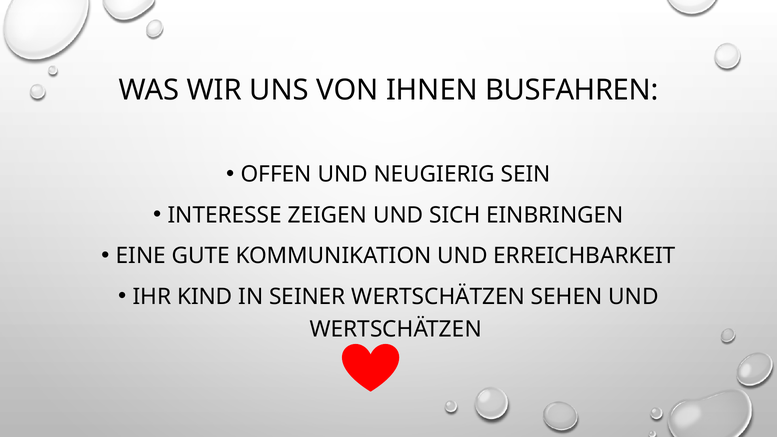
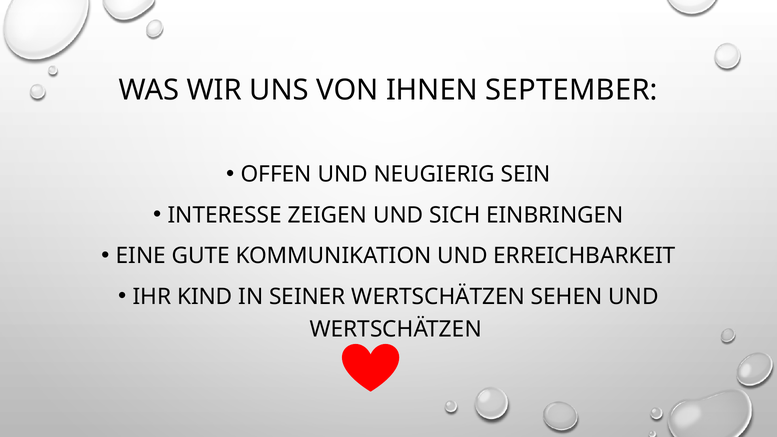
BUSFAHREN: BUSFAHREN -> SEPTEMBER
